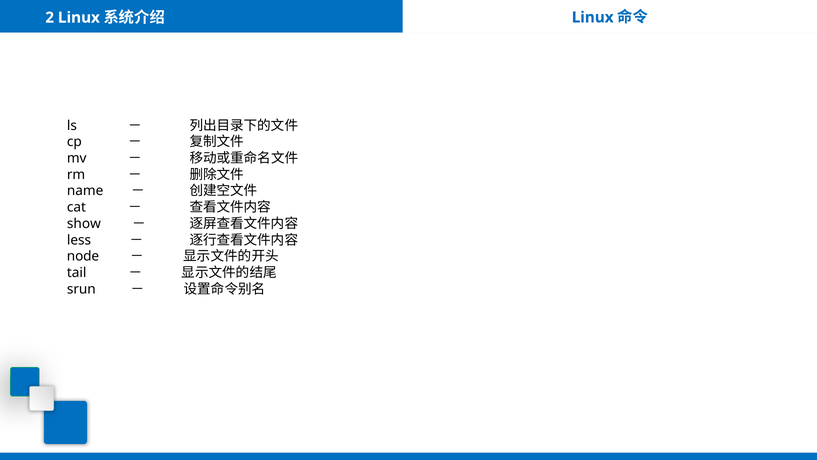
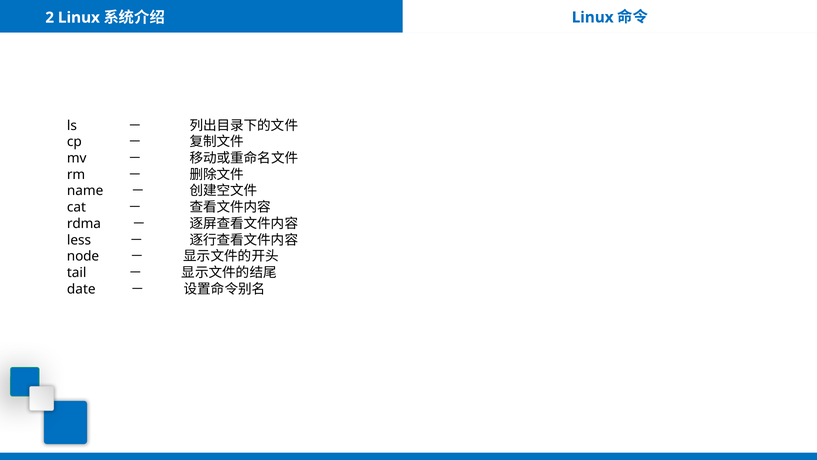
show: show -> rdma
srun: srun -> date
